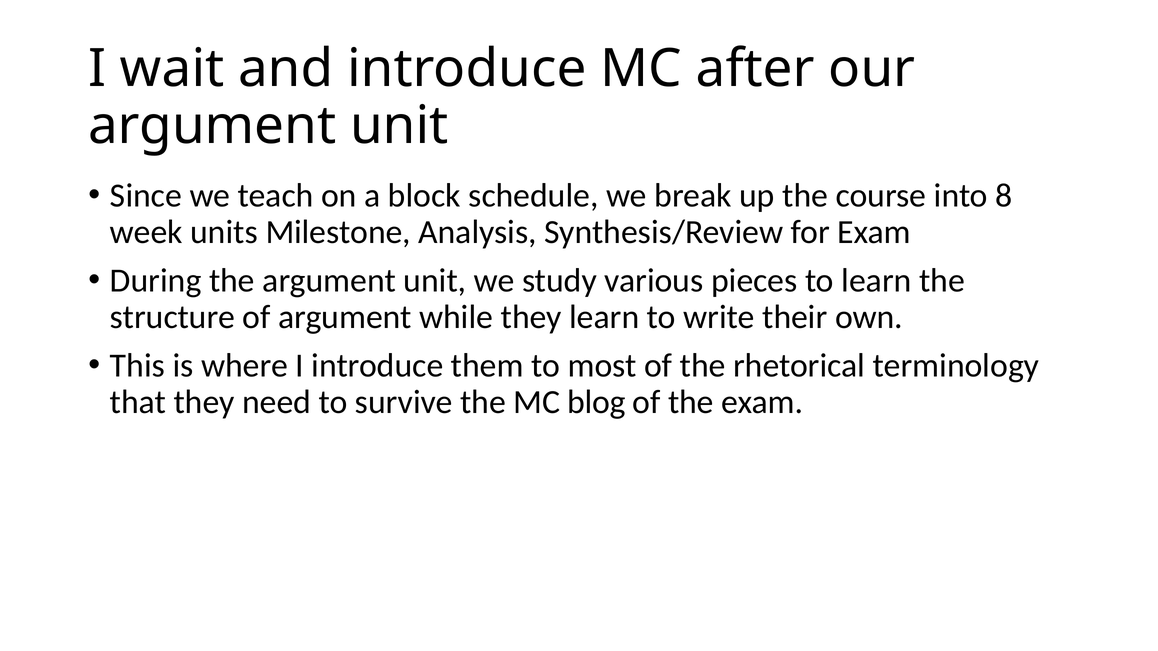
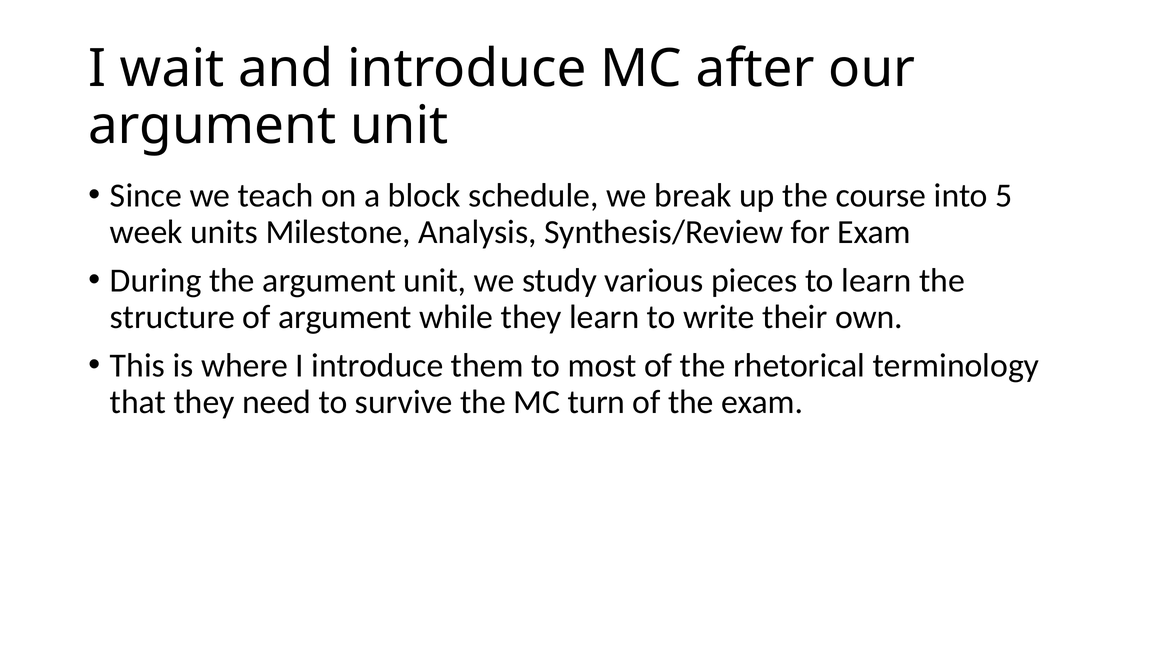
8: 8 -> 5
blog: blog -> turn
